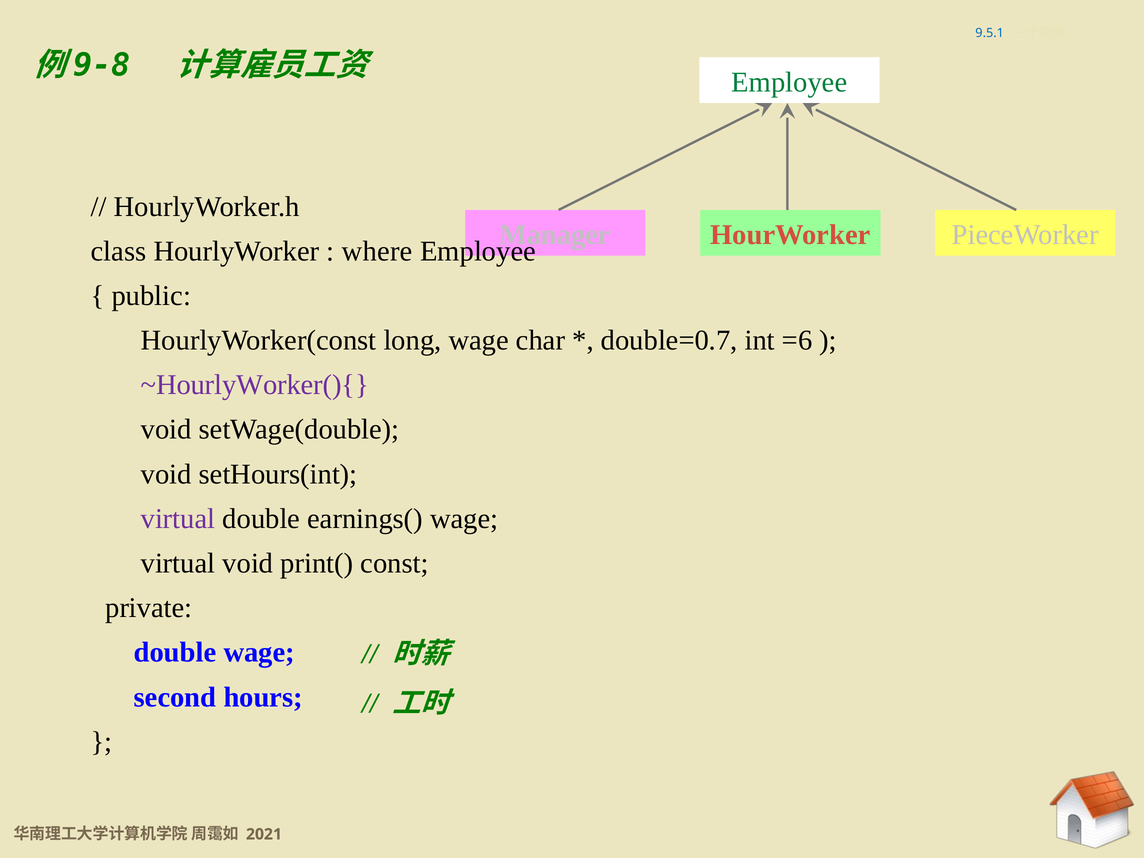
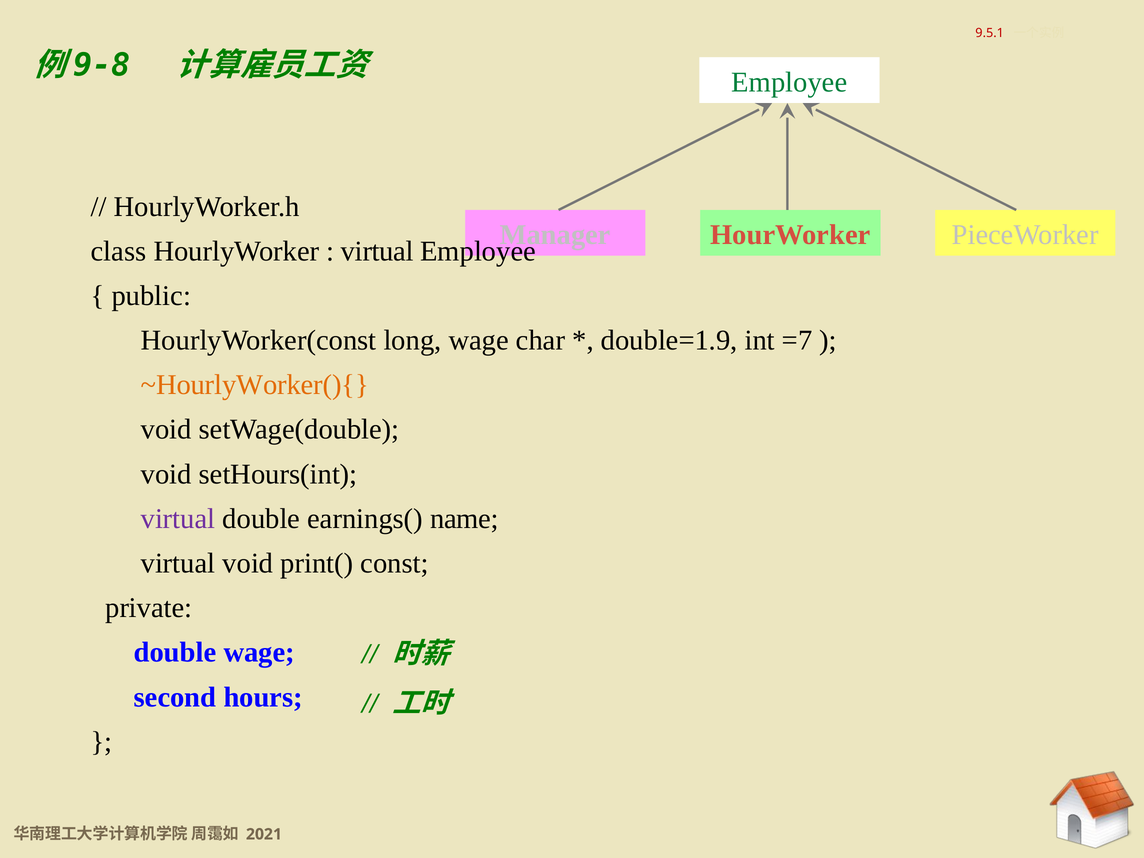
9.5.1 colour: blue -> red
where at (377, 251): where -> virtual
double=0.7: double=0.7 -> double=1.9
=6: =6 -> =7
~HourlyWorker(){ colour: purple -> orange
earnings( wage: wage -> name
